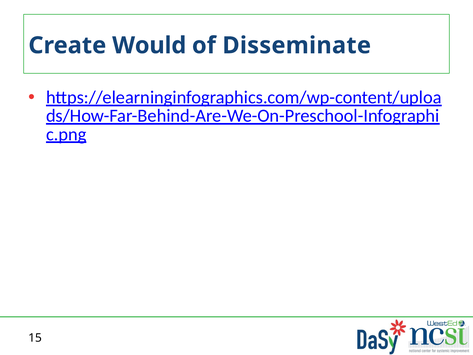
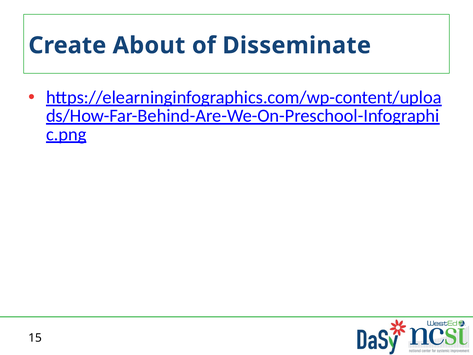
Would: Would -> About
